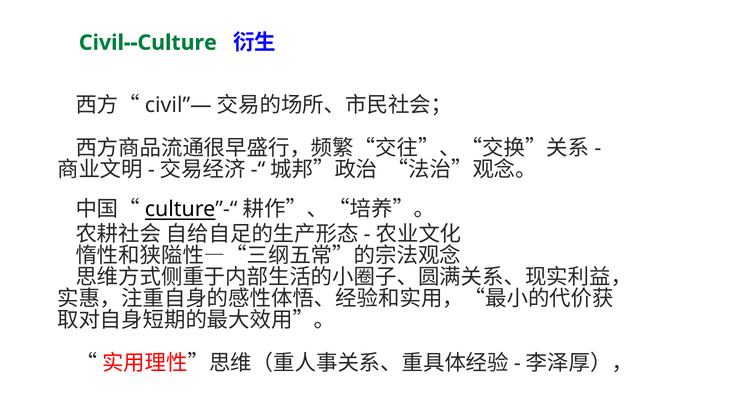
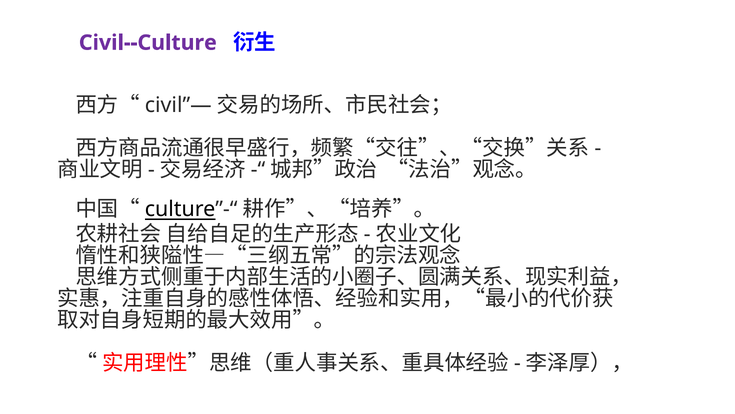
Civil--Culture colour: green -> purple
